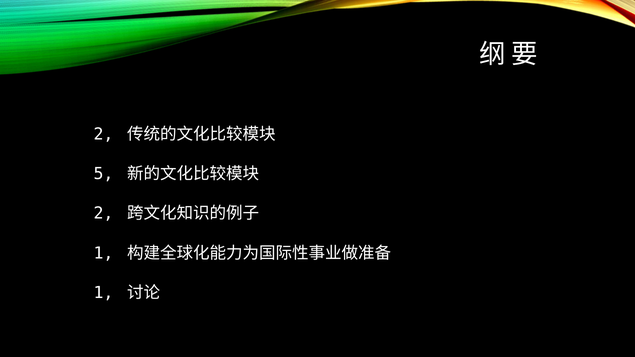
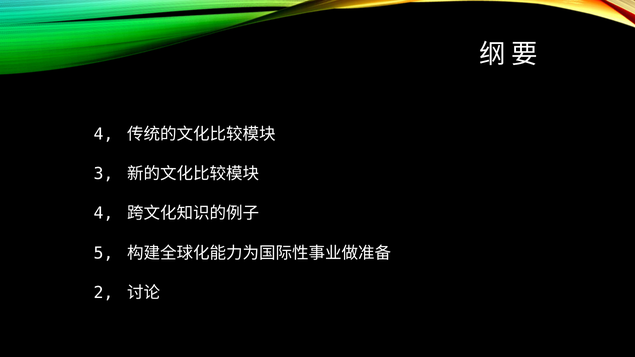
2 at (103, 134): 2 -> 4
5: 5 -> 3
2 at (103, 214): 2 -> 4
1 at (103, 253): 1 -> 5
1 at (103, 293): 1 -> 2
